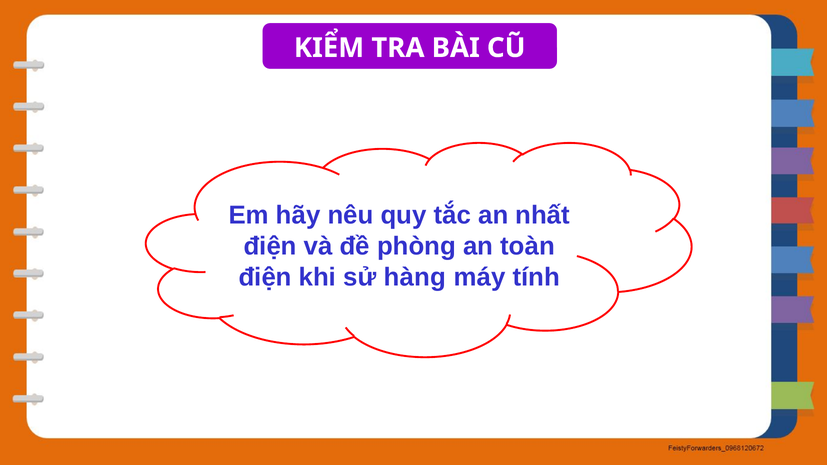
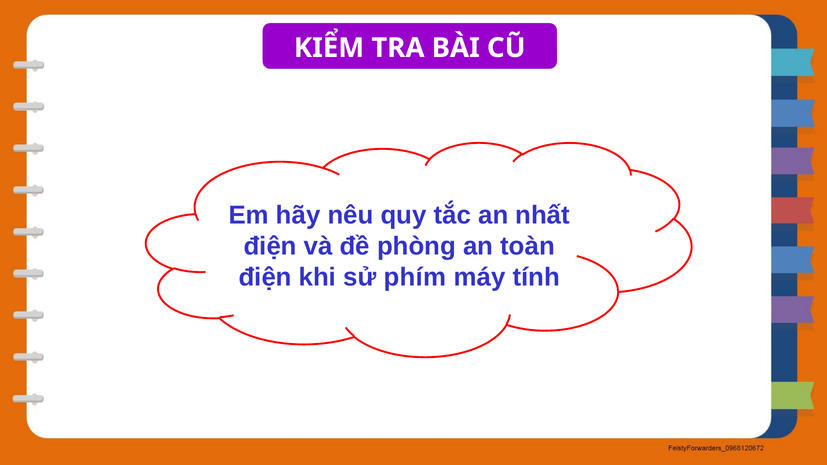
hàng: hàng -> phím
